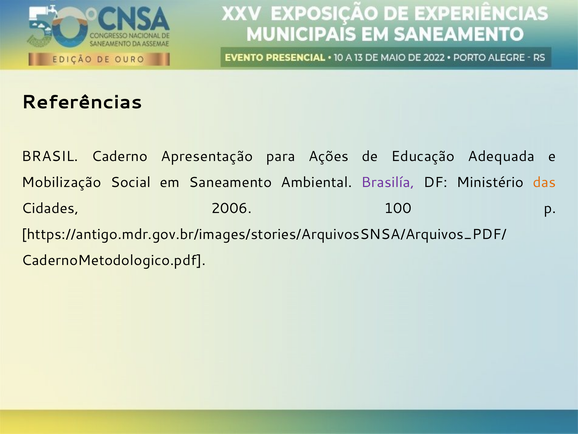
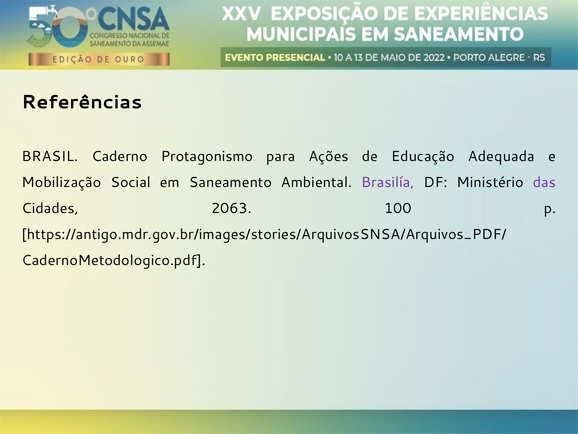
Apresentação: Apresentação -> Protagonismo
das colour: orange -> purple
2006: 2006 -> 2063
